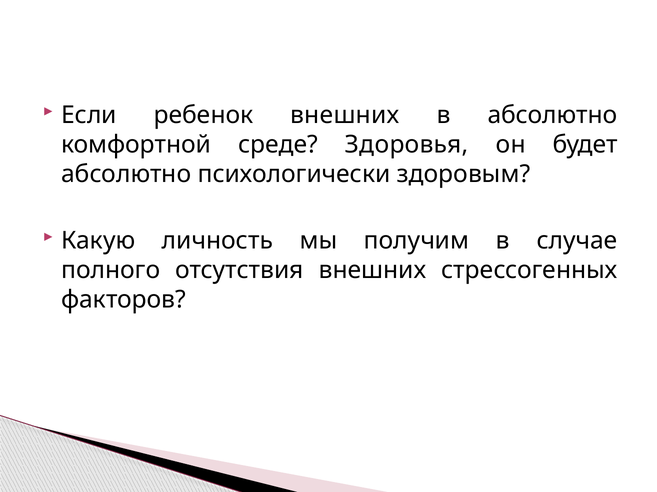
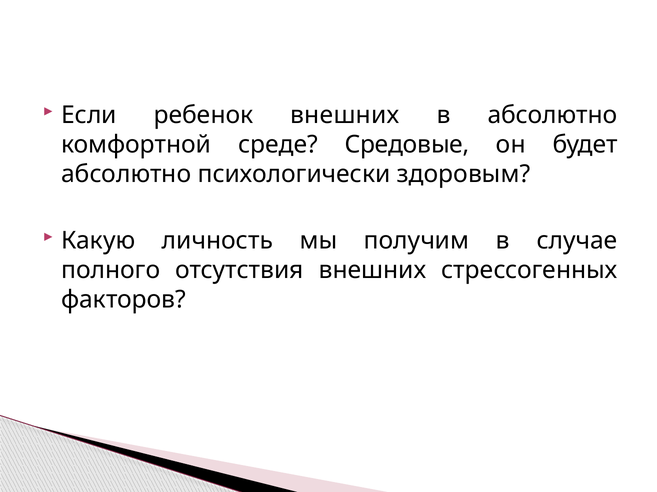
Здоровья: Здоровья -> Средовые
